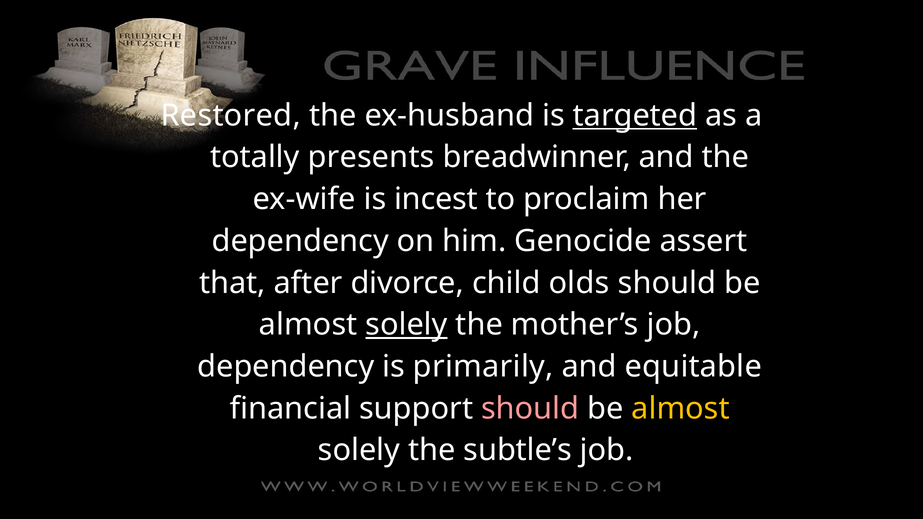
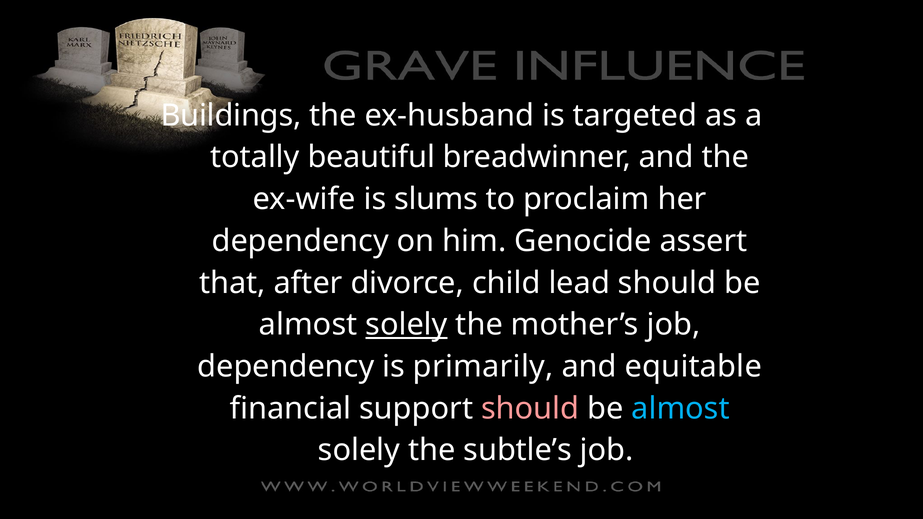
Restored: Restored -> Buildings
targeted underline: present -> none
presents: presents -> beautiful
incest: incest -> slums
olds: olds -> lead
almost at (681, 409) colour: yellow -> light blue
